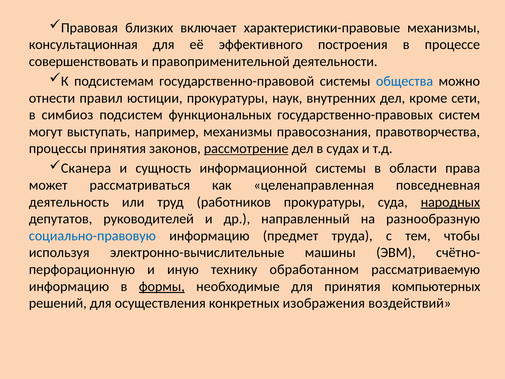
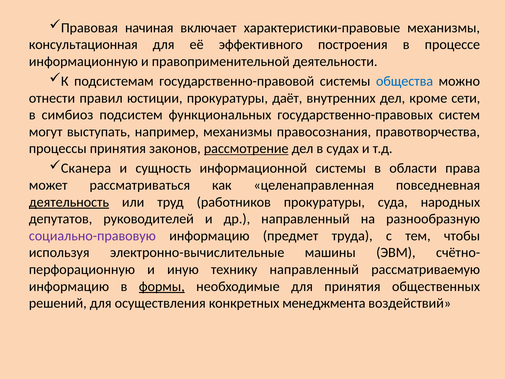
близких: близких -> начиная
совершенствовать: совершенствовать -> информационную
наук: наук -> даёт
деятельность underline: none -> present
народных underline: present -> none
социально-правовую colour: blue -> purple
технику обработанном: обработанном -> направленный
компьютерных: компьютерных -> общественных
изображения: изображения -> менеджмента
